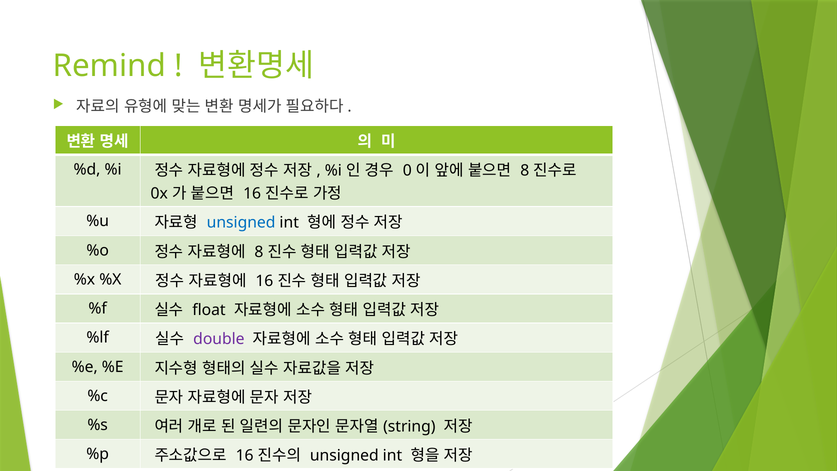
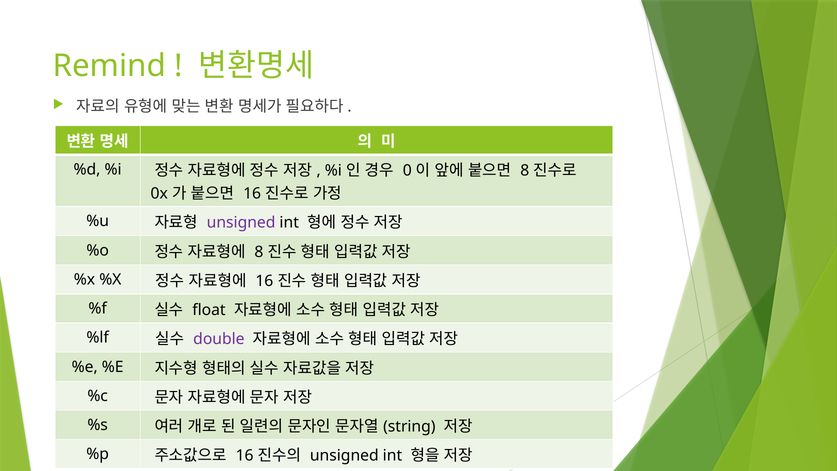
unsigned at (241, 223) colour: blue -> purple
